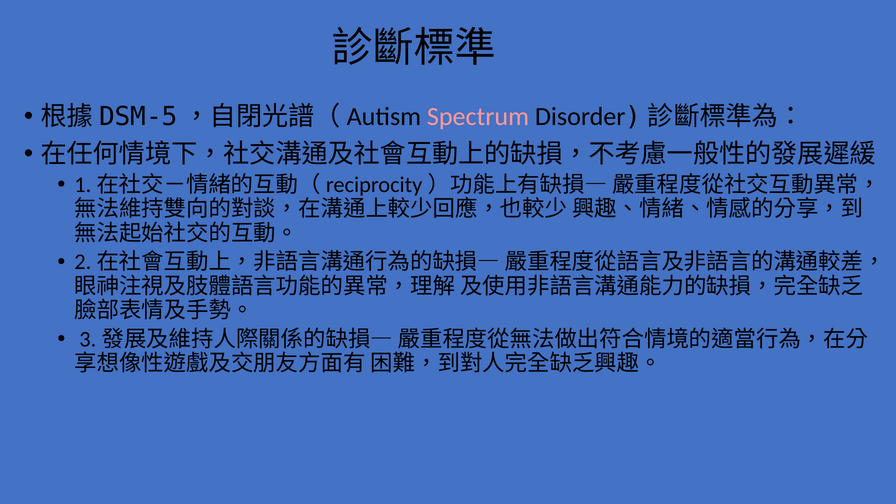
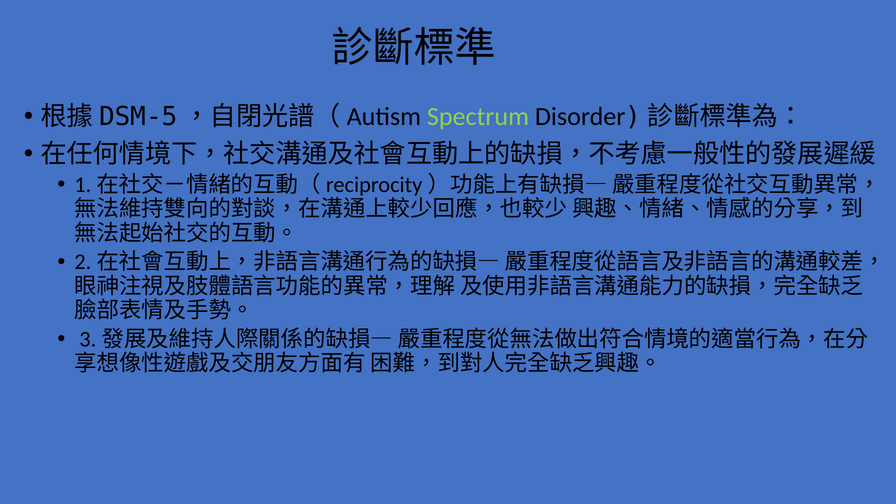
Spectrum colour: pink -> light green
